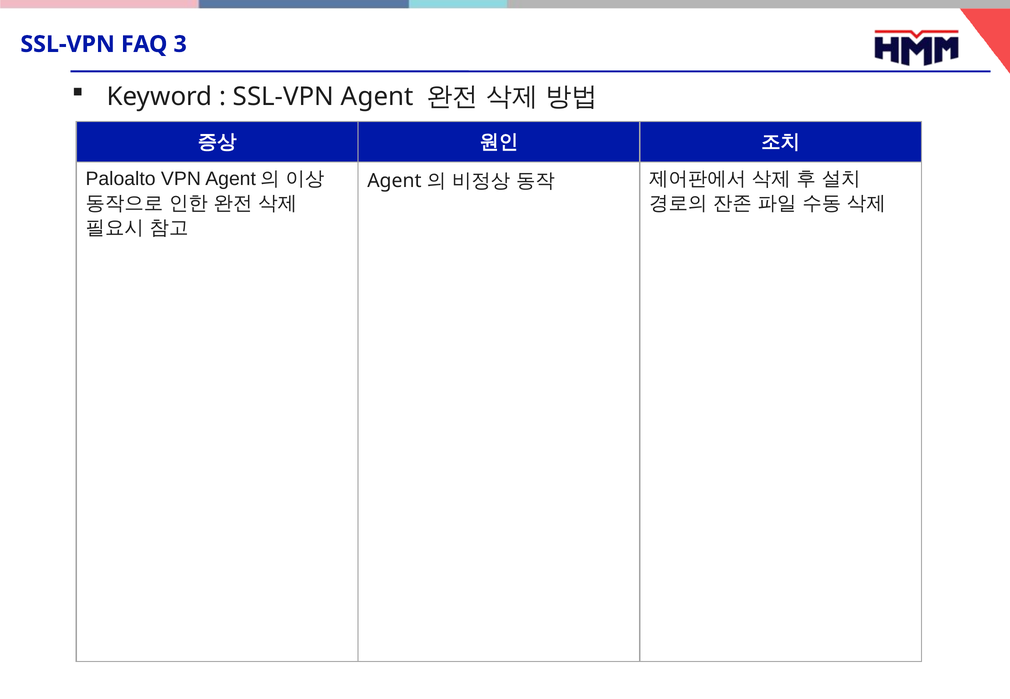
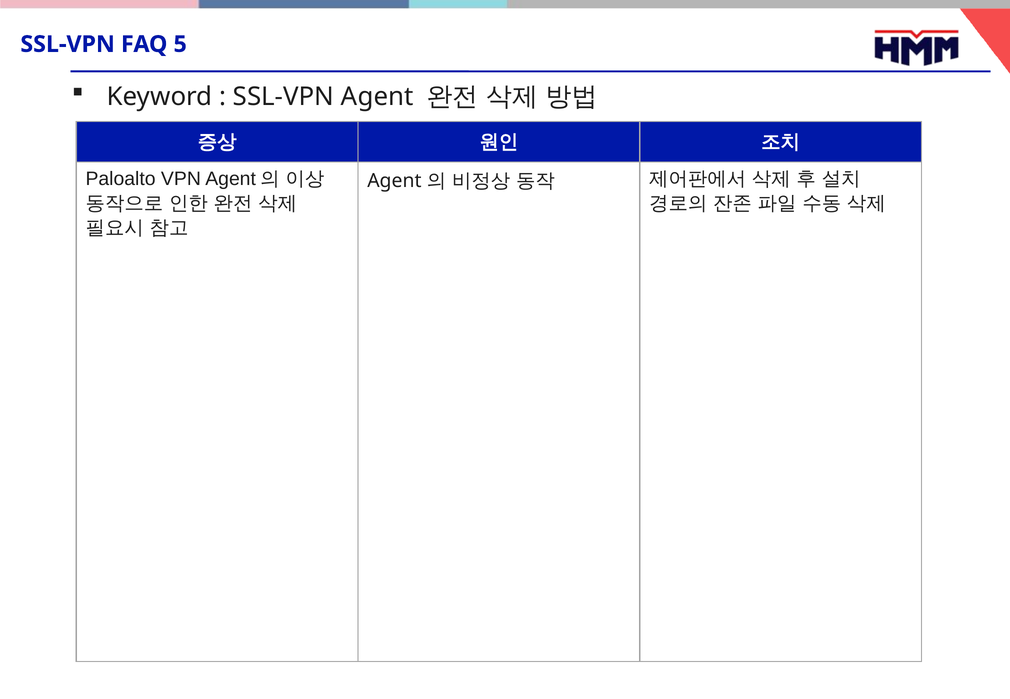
3: 3 -> 5
